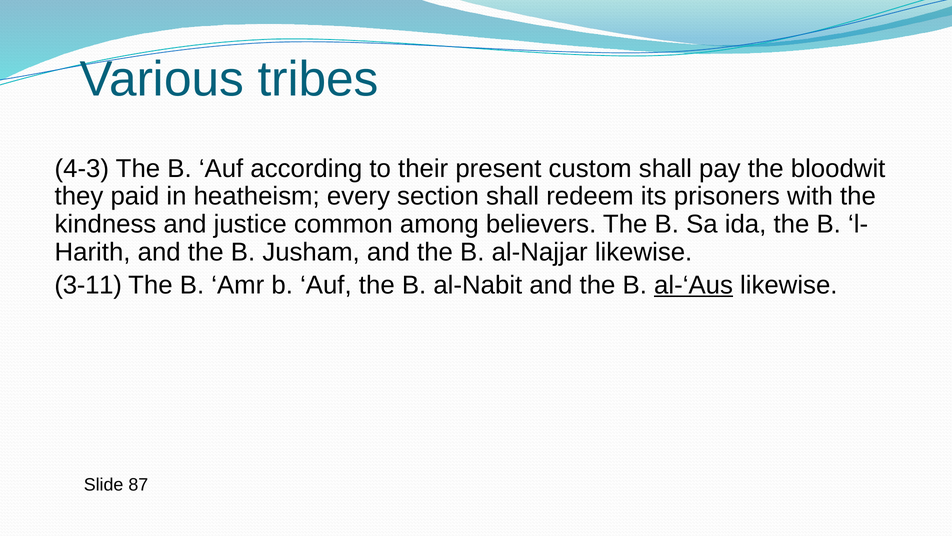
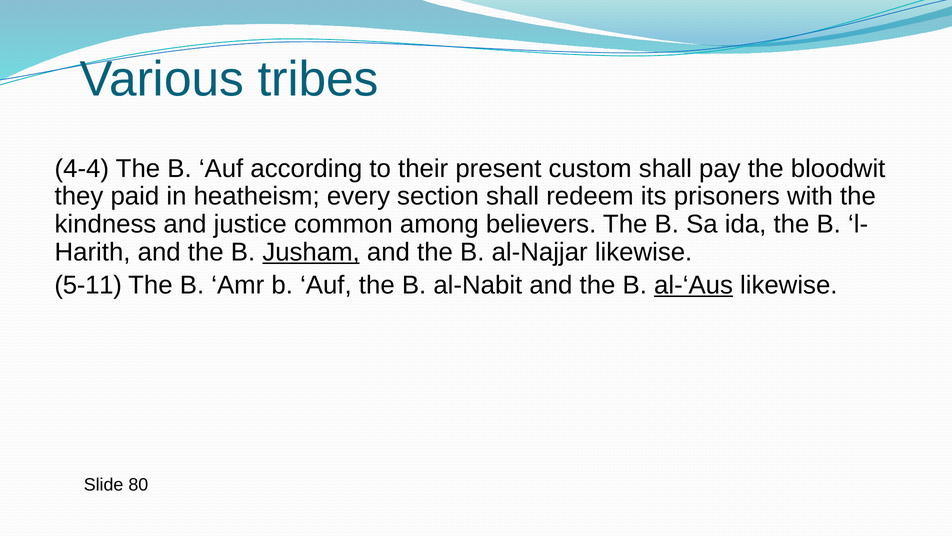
4-3: 4-3 -> 4-4
Jusham underline: none -> present
3-11: 3-11 -> 5-11
87: 87 -> 80
